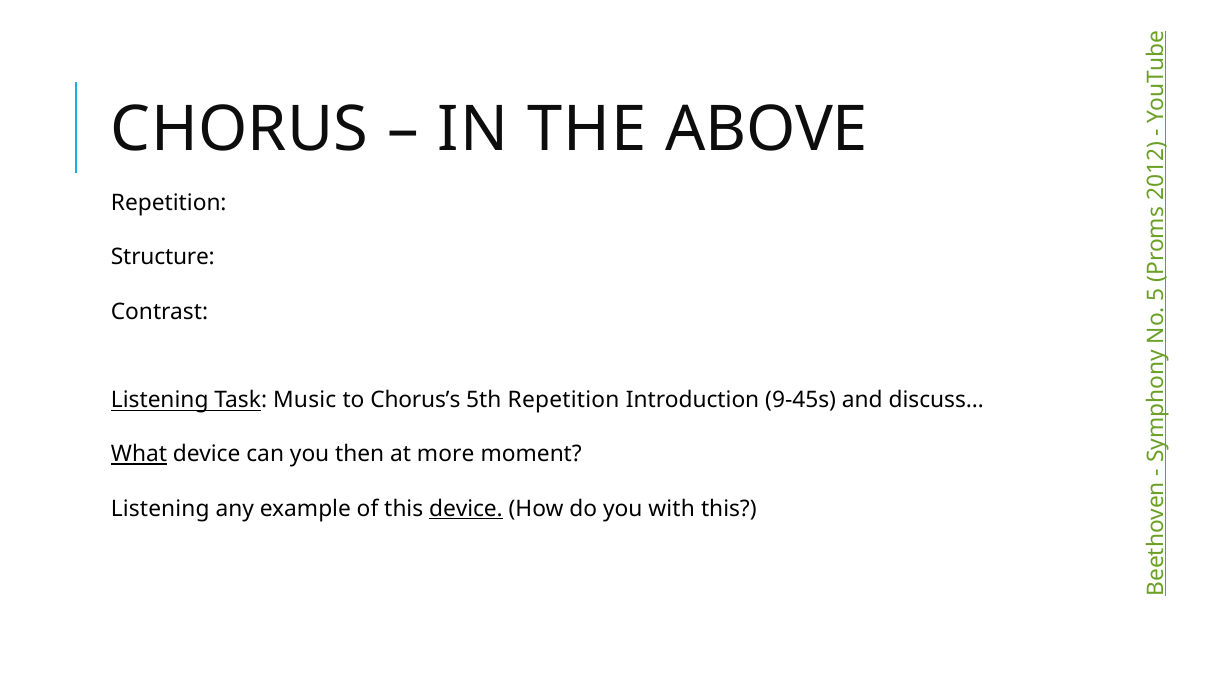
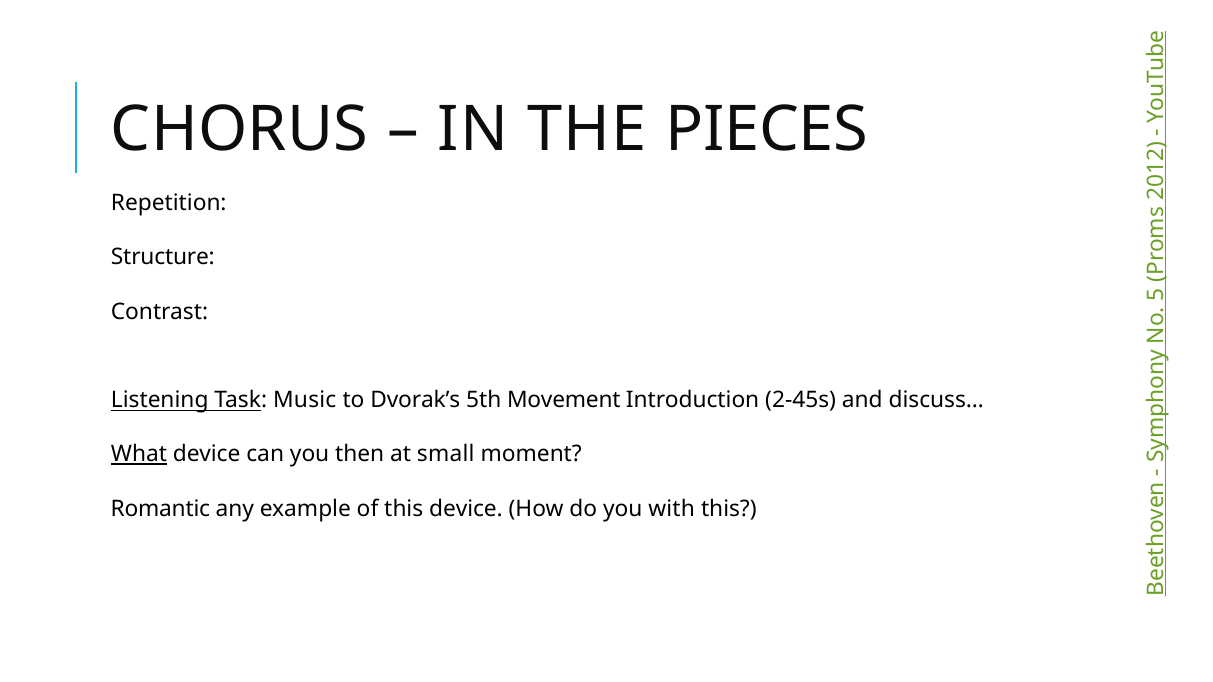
ABOVE: ABOVE -> PIECES
Chorus’s: Chorus’s -> Dvorak’s
5th Repetition: Repetition -> Movement
9-45s: 9-45s -> 2-45s
more: more -> small
Listening at (160, 509): Listening -> Romantic
device at (466, 509) underline: present -> none
